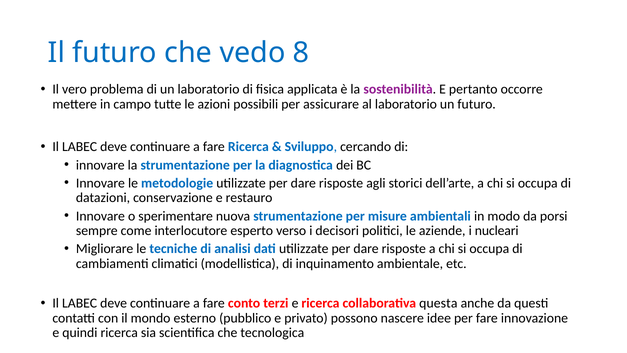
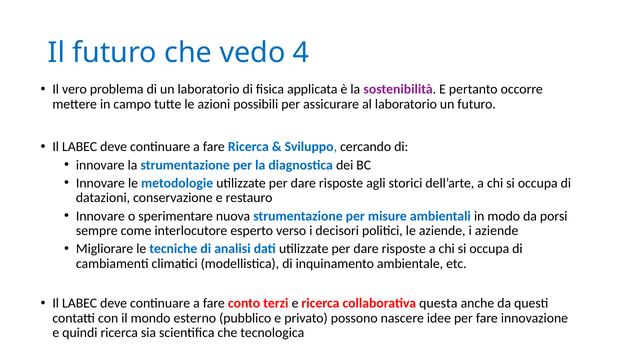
8: 8 -> 4
i nucleari: nucleari -> aziende
